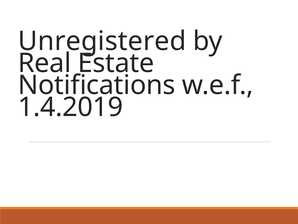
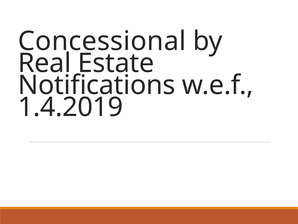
Unregistered: Unregistered -> Concessional
